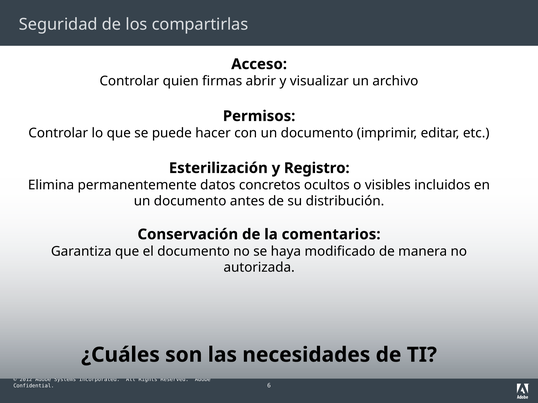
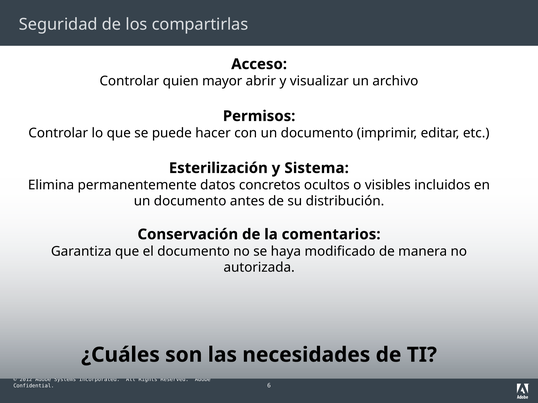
firmas: firmas -> mayor
Registro: Registro -> Sistema
